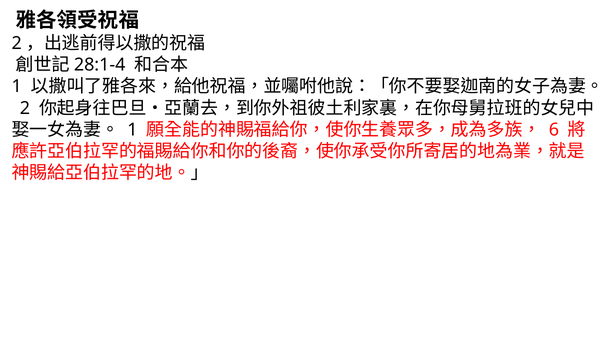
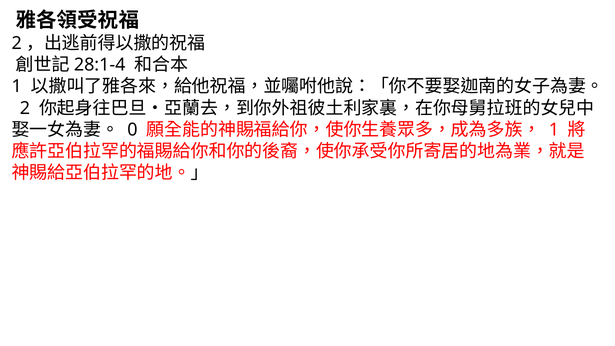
1 at (132, 130): 1 -> 0
6 at (554, 130): 6 -> 1
